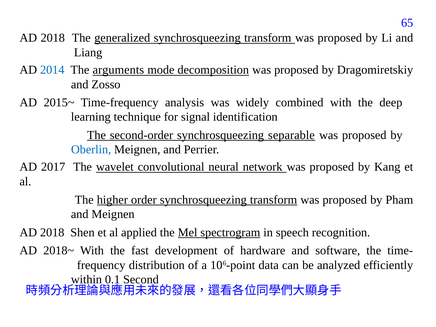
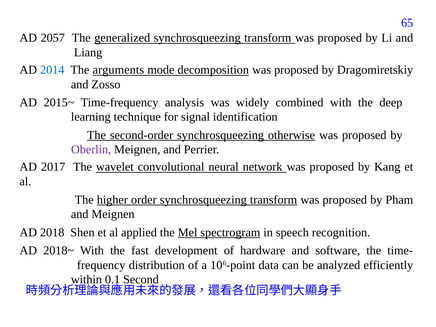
2018 at (53, 38): 2018 -> 2057
separable: separable -> otherwise
Oberlin colour: blue -> purple
